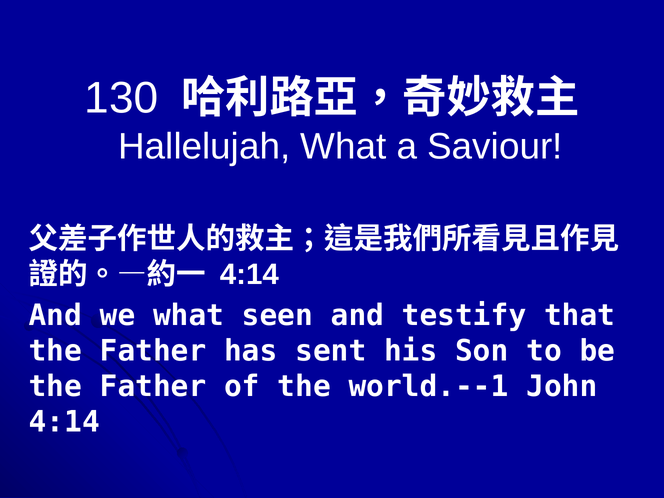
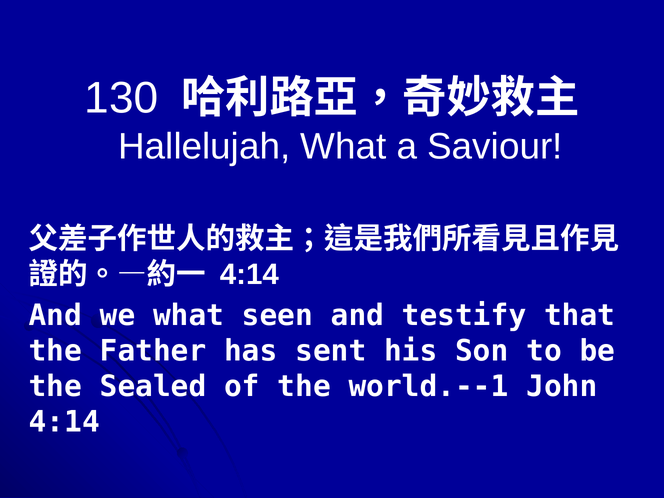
Father at (153, 386): Father -> Sealed
